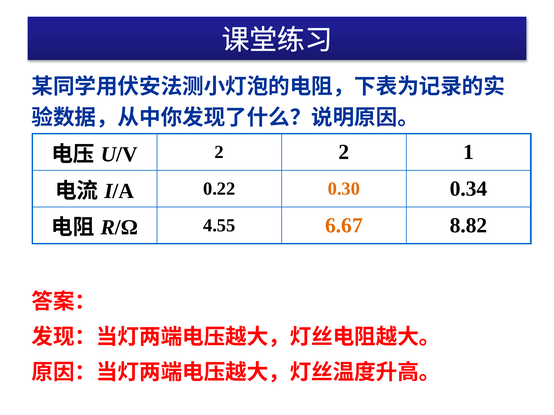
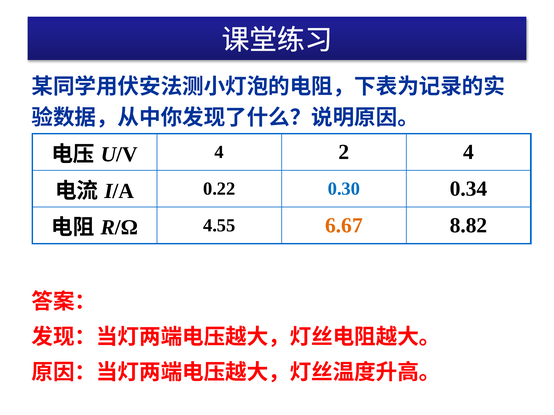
2 at (219, 152): 2 -> 4
2 1: 1 -> 4
0.30 colour: orange -> blue
